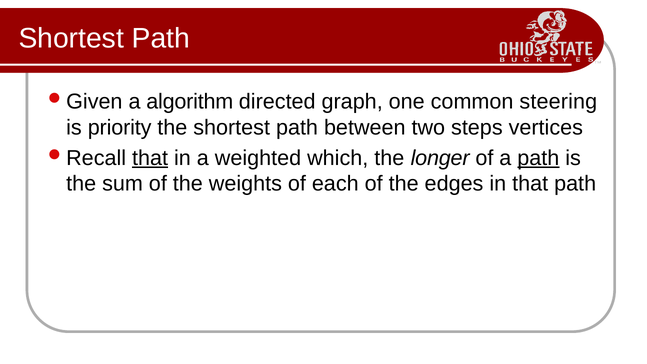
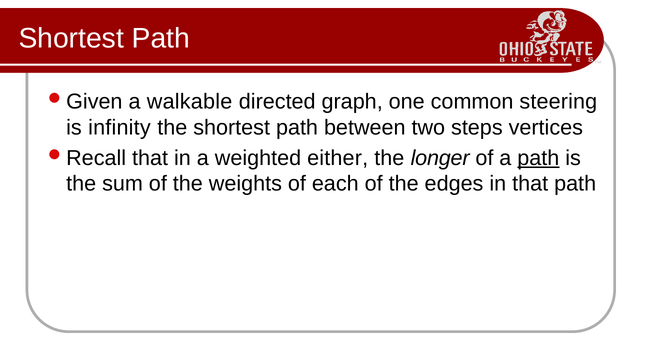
algorithm: algorithm -> walkable
priority: priority -> infinity
that at (150, 158) underline: present -> none
which: which -> either
